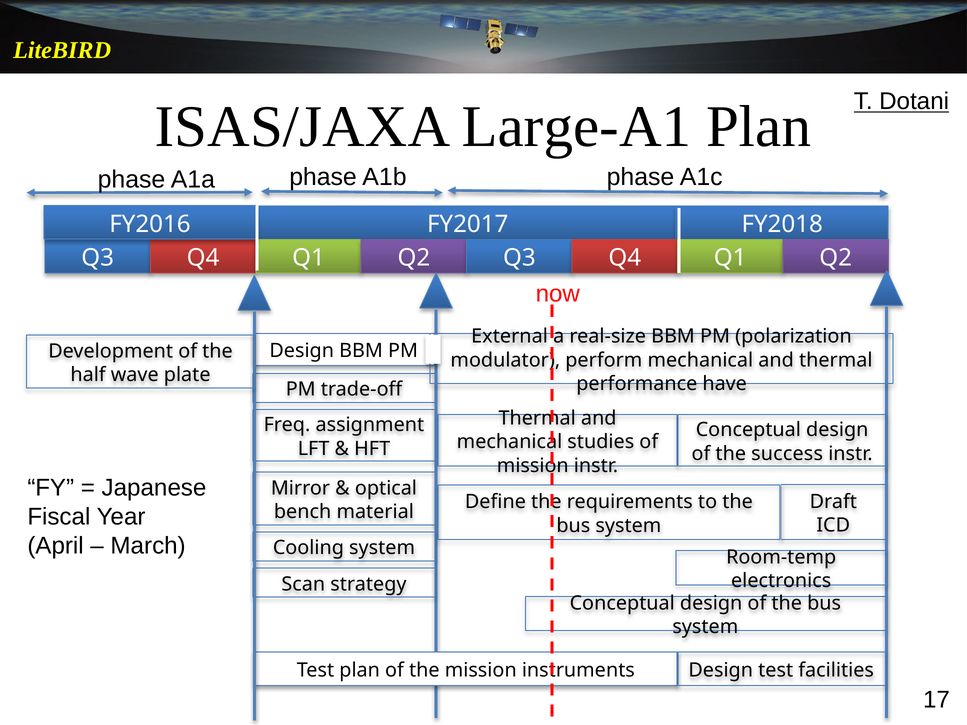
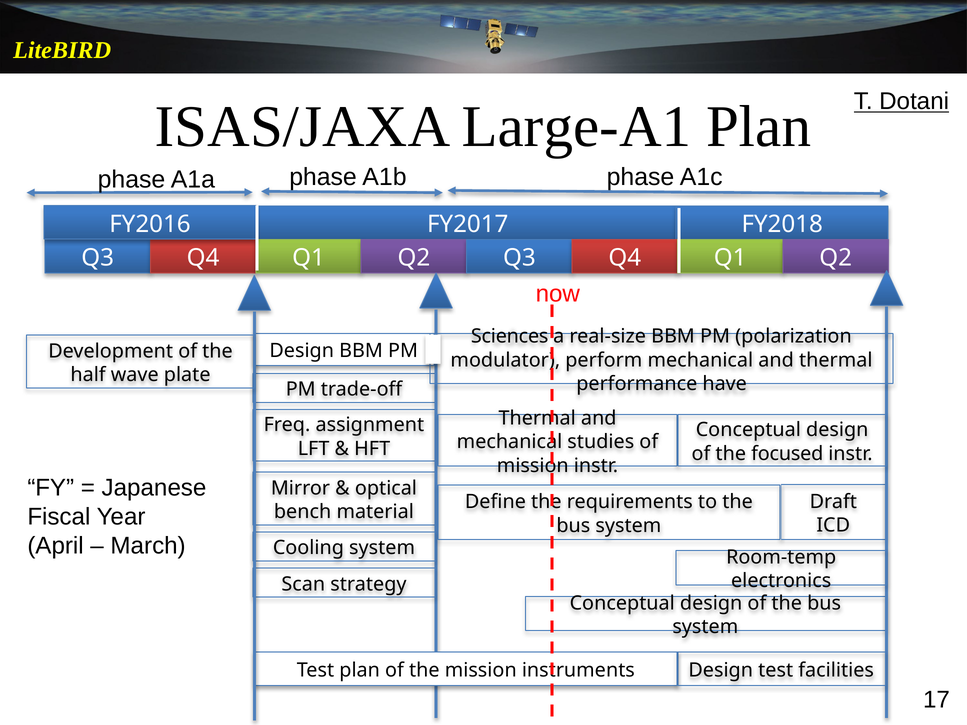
External: External -> Sciences
success: success -> focused
